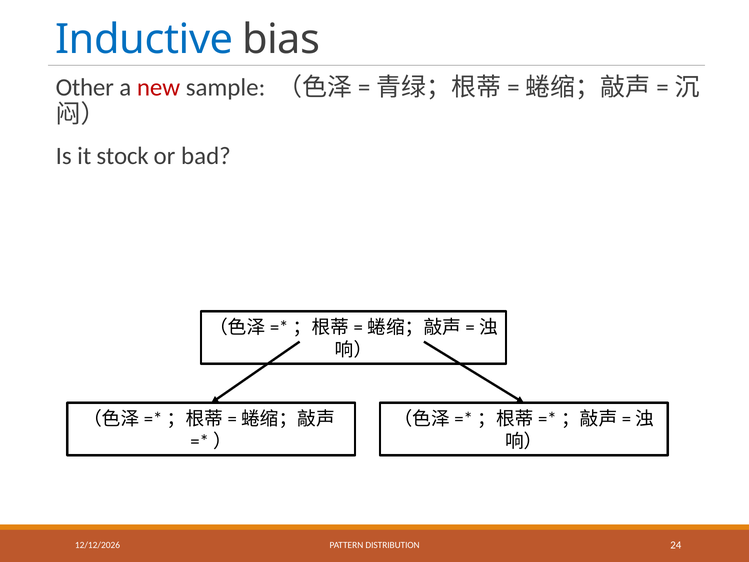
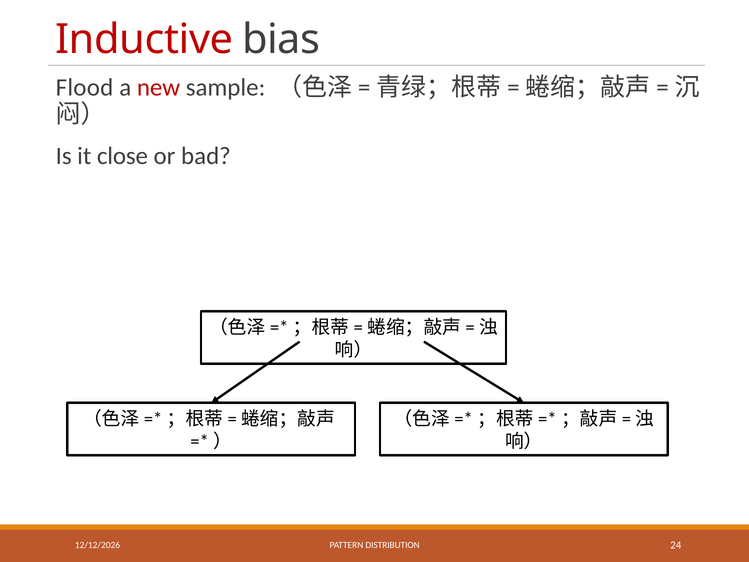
Inductive colour: blue -> red
Other: Other -> Flood
stock: stock -> close
